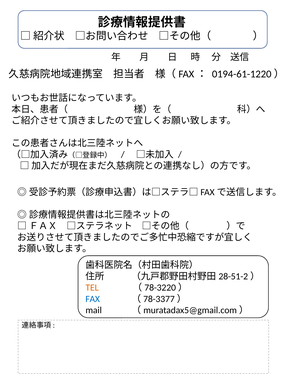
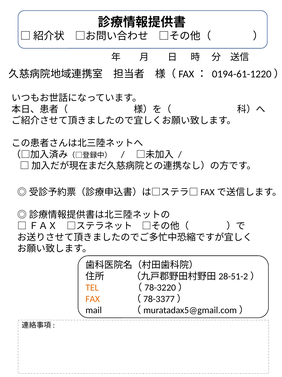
FAX colour: blue -> orange
